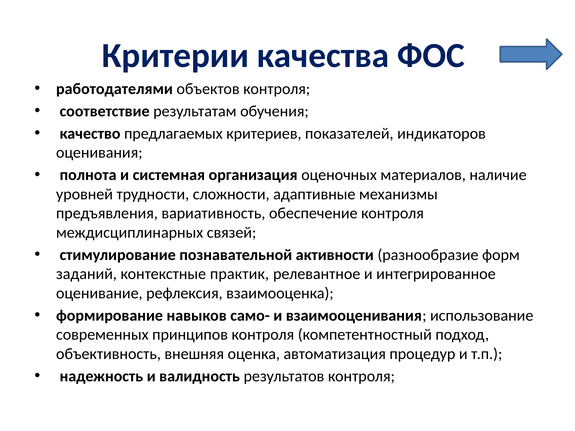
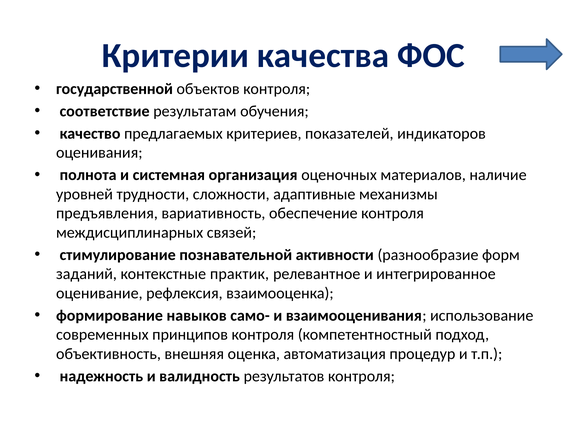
работодателями: работодателями -> государственной
